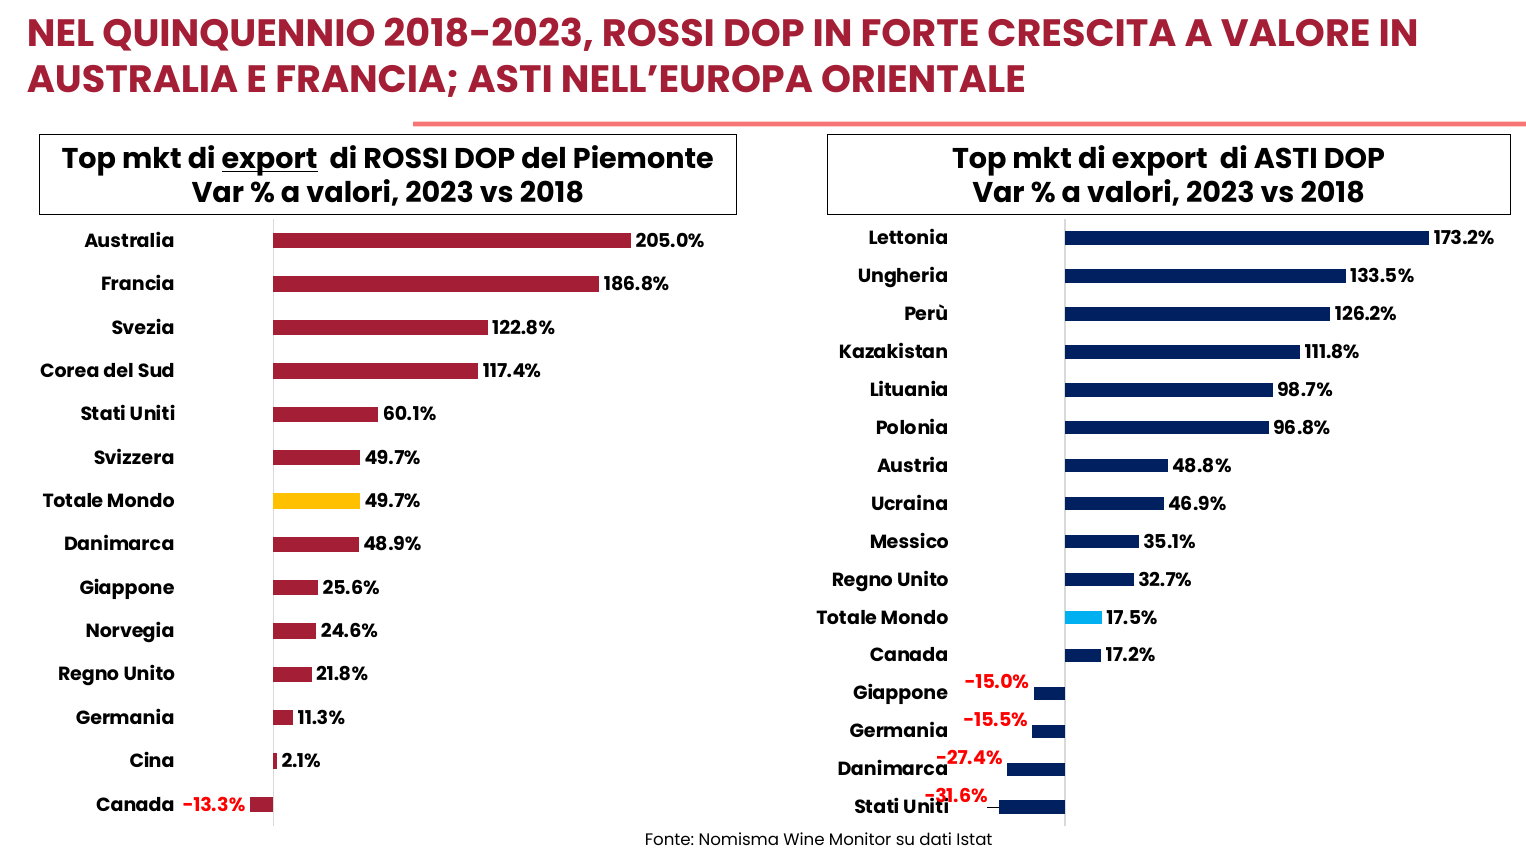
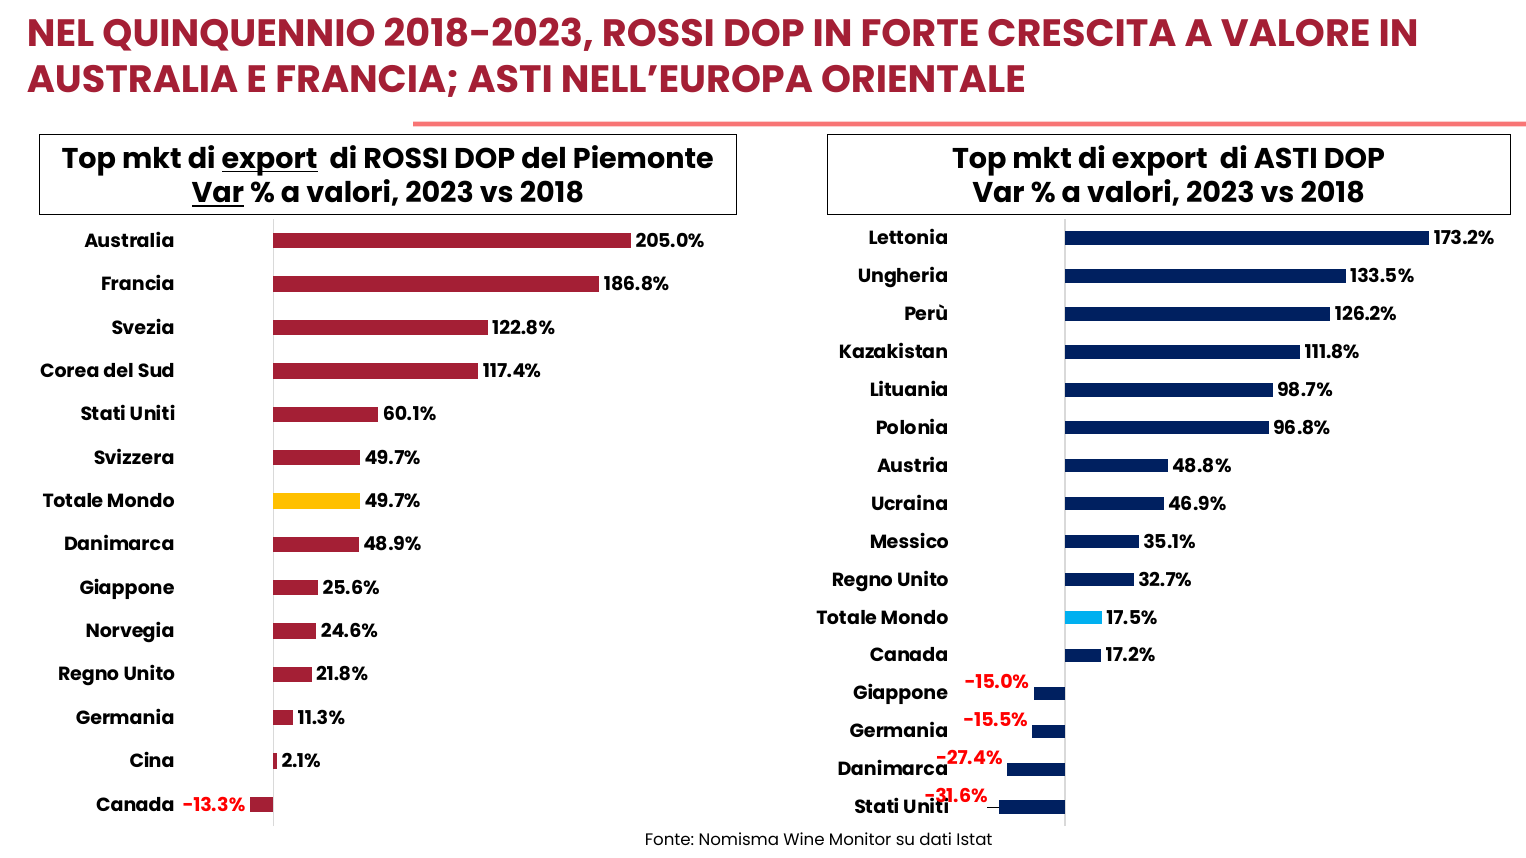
Var at (218, 194) underline: none -> present
